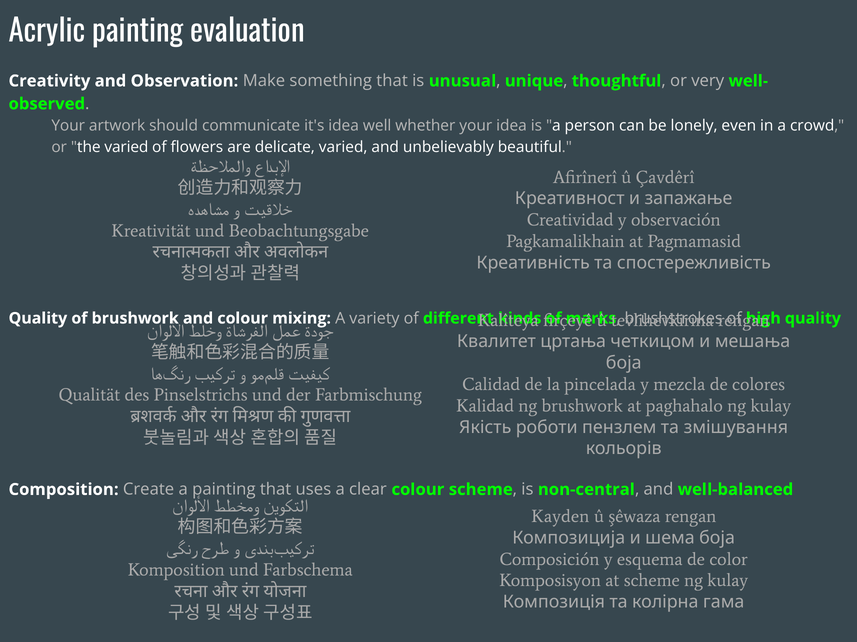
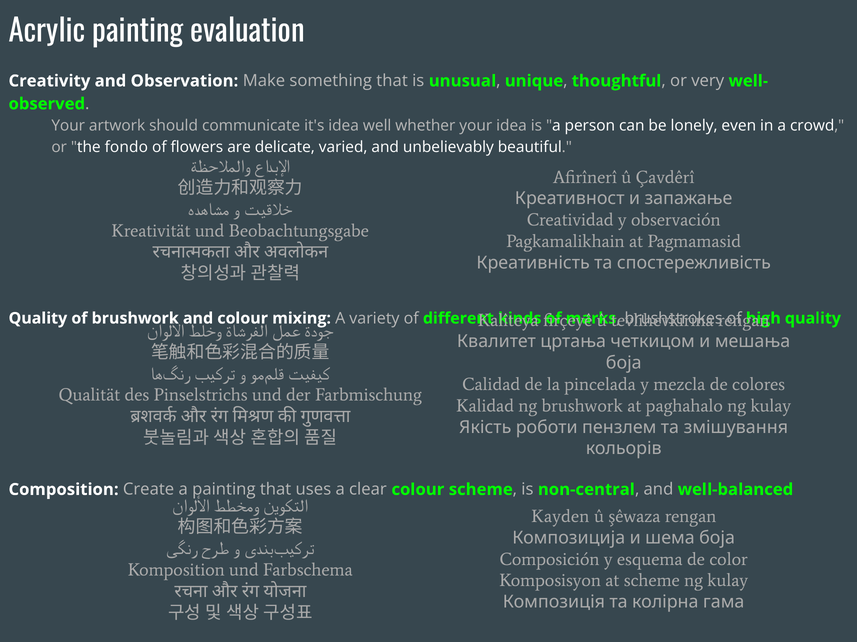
the varied: varied -> fondo
